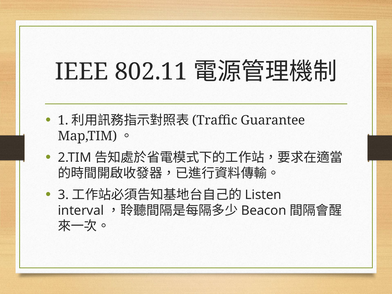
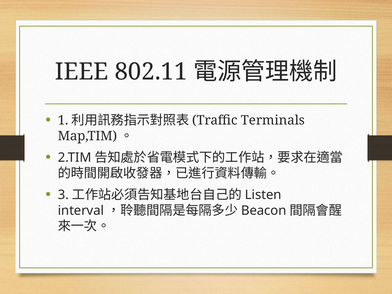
Guarantee: Guarantee -> Terminals
